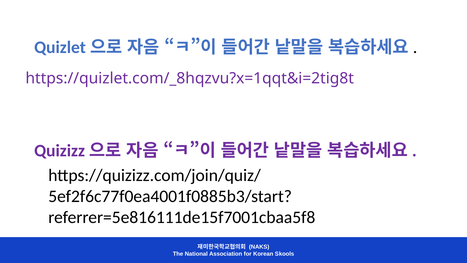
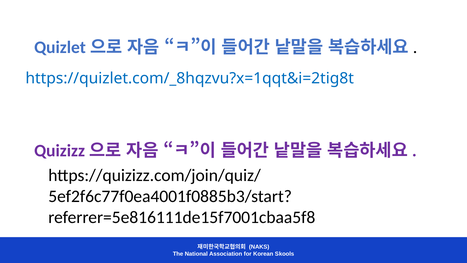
https://quizlet.com/_8hqzvu?x=1qqt&i=2tig8t colour: purple -> blue
